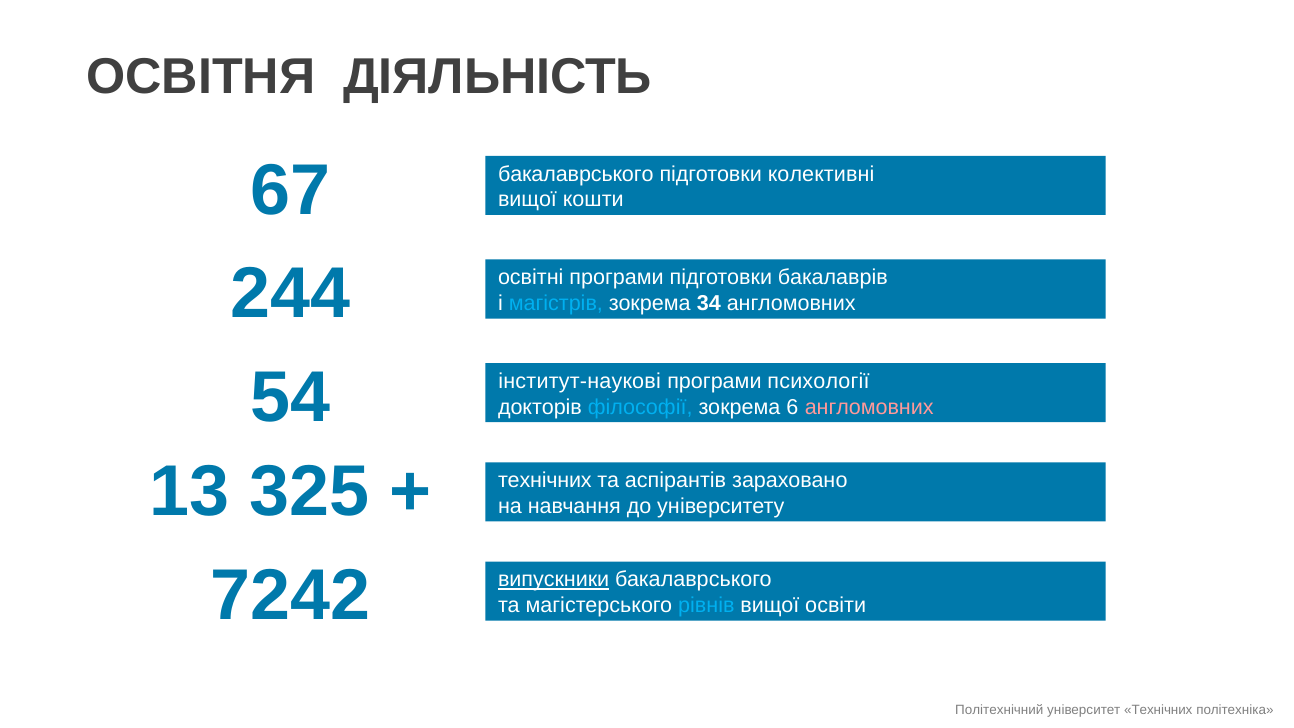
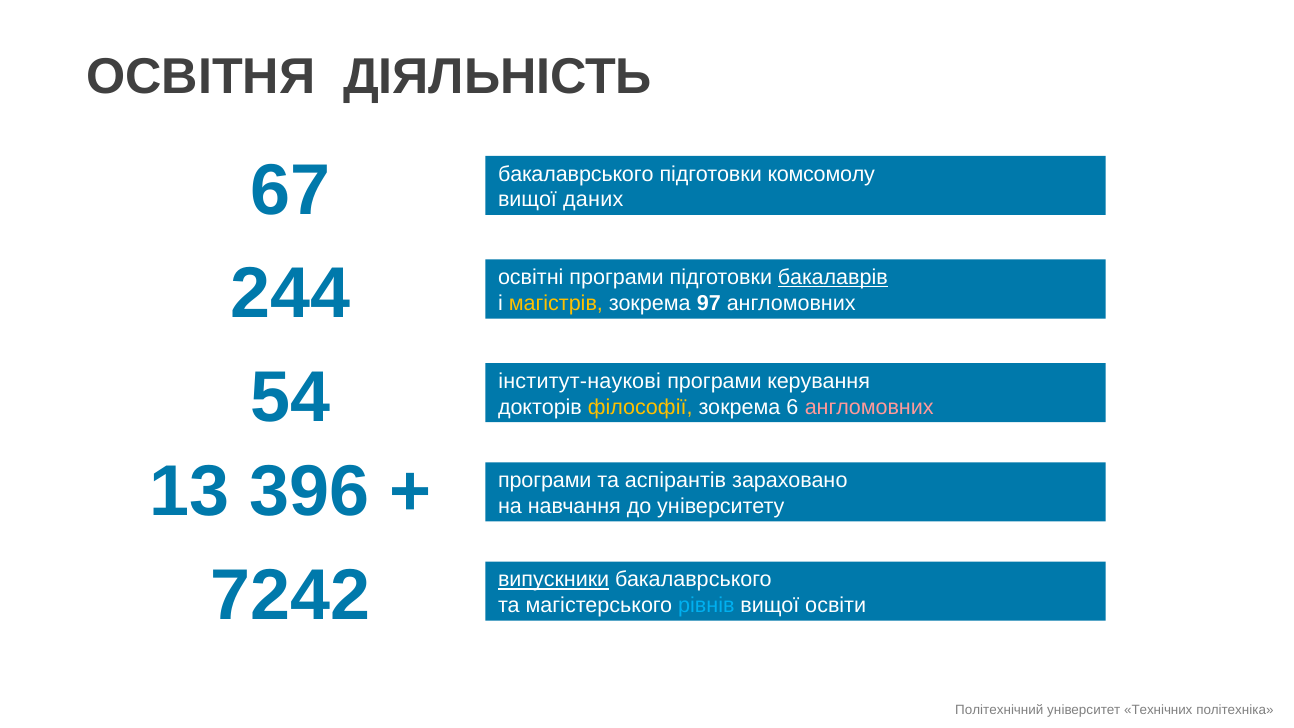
колективні: колективні -> комсомолу
кошти: кошти -> даних
бакалаврів underline: none -> present
магістрів colour: light blue -> yellow
34: 34 -> 97
психології: психології -> керування
філософії colour: light blue -> yellow
325: 325 -> 396
технічних at (545, 480): технічних -> програми
